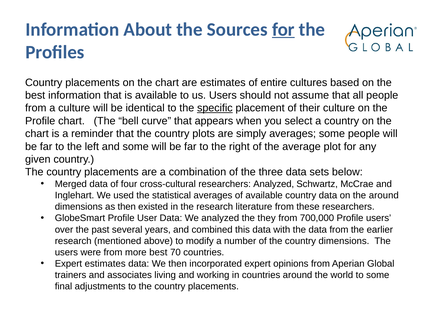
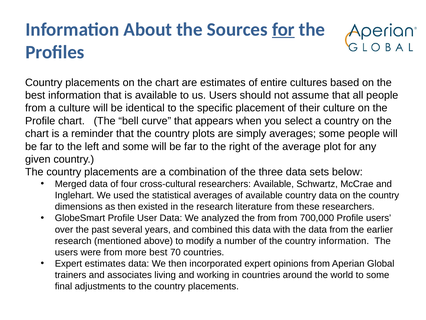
specific underline: present -> none
researchers Analyzed: Analyzed -> Available
on the around: around -> country
the they: they -> from
country dimensions: dimensions -> information
